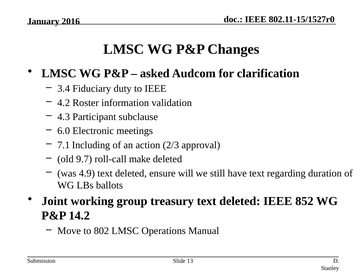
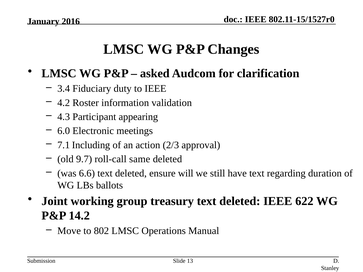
subclause: subclause -> appearing
make: make -> same
4.9: 4.9 -> 6.6
852: 852 -> 622
